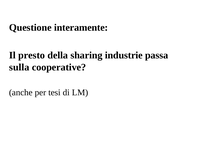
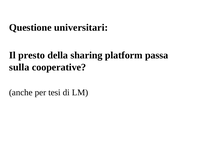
interamente: interamente -> universitari
industrie: industrie -> platform
